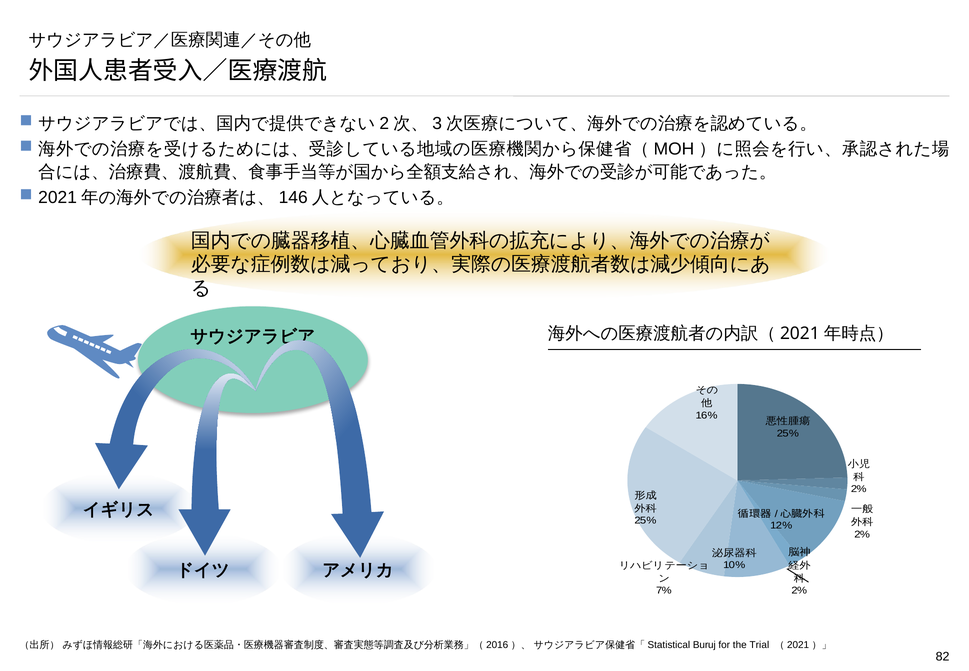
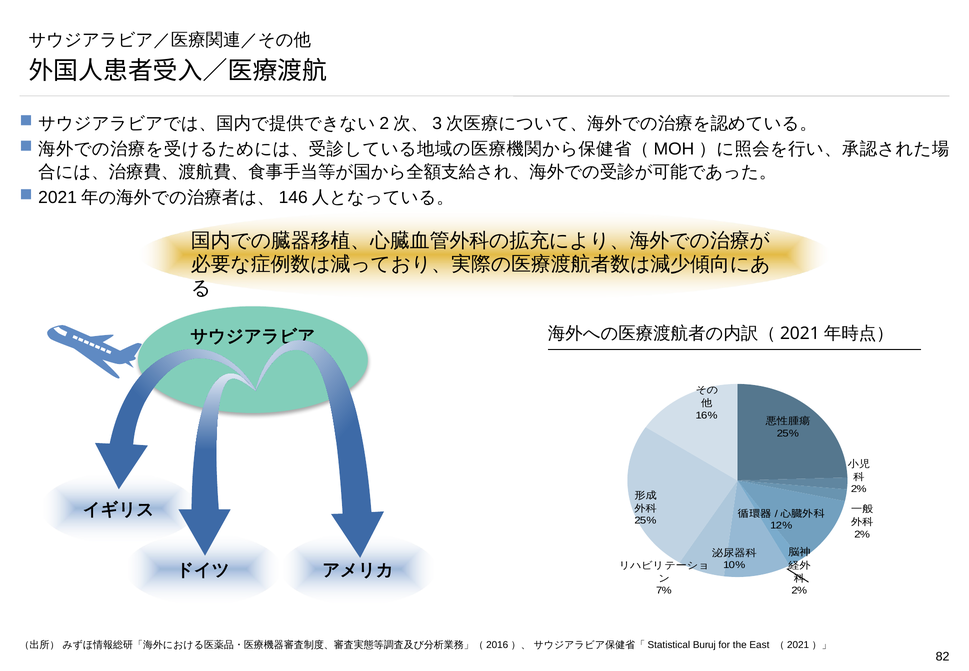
Trial: Trial -> East
